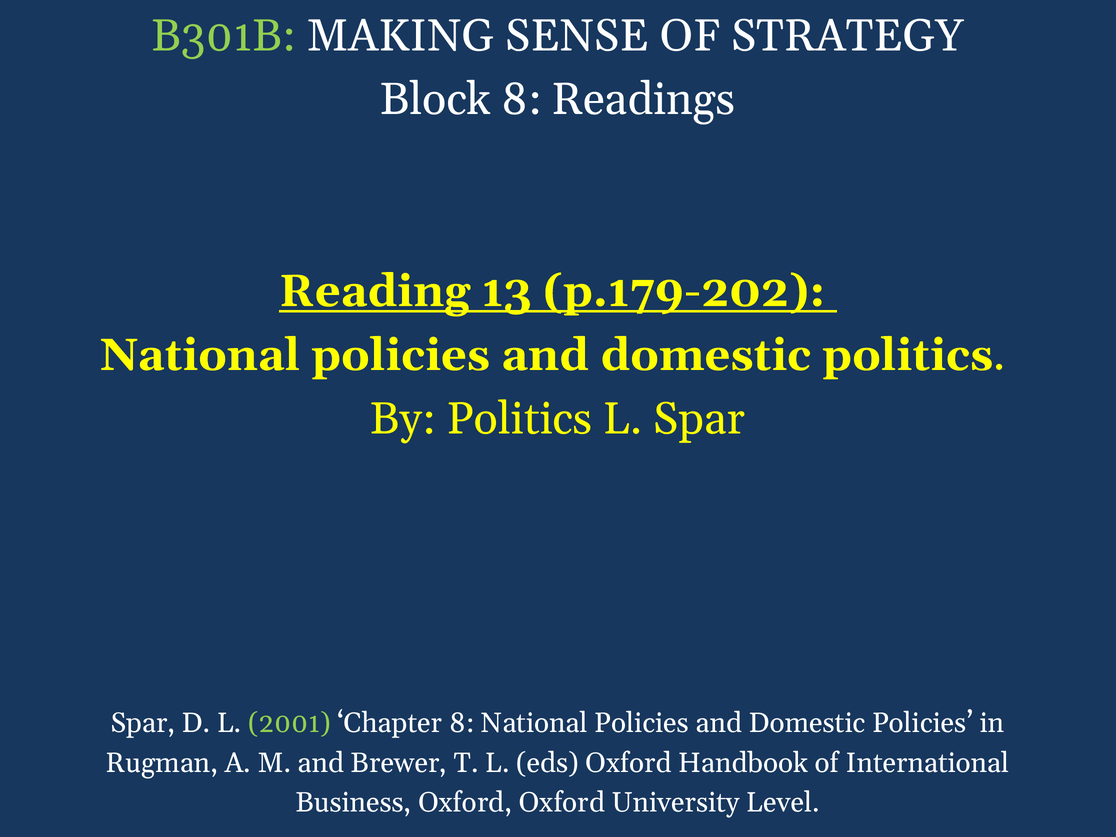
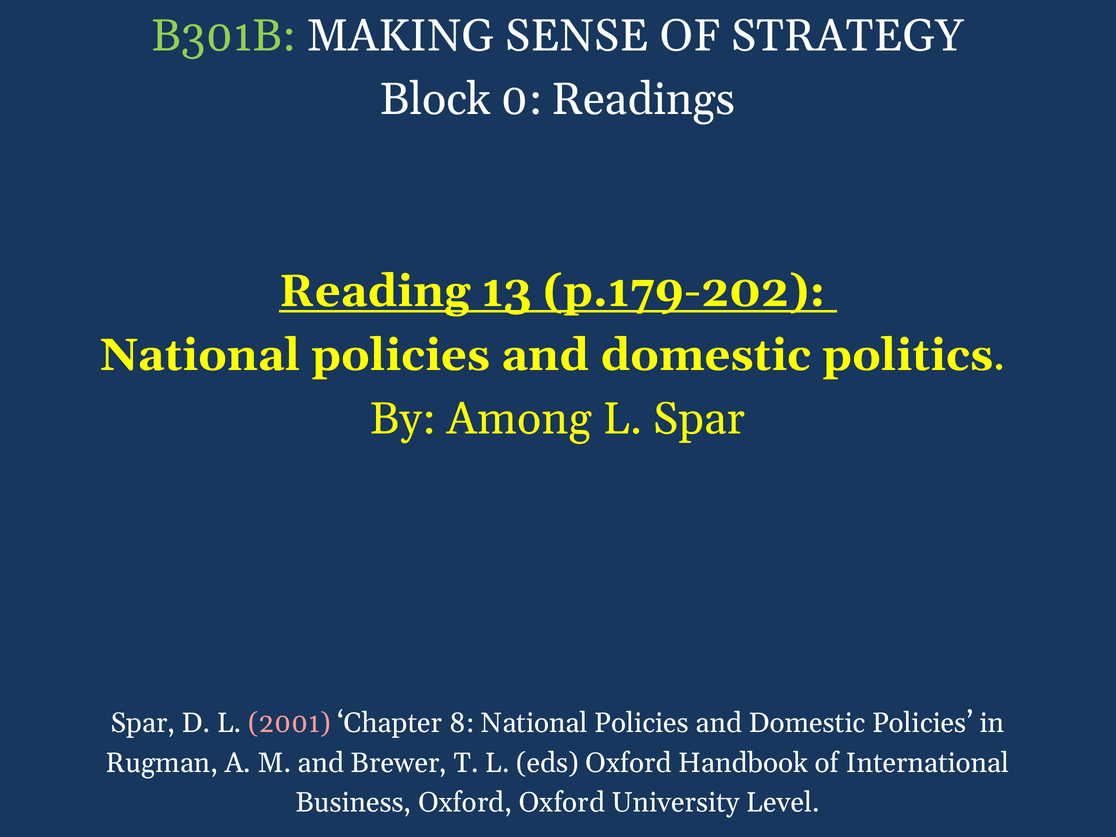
Block 8: 8 -> 0
By Politics: Politics -> Among
2001 colour: light green -> pink
